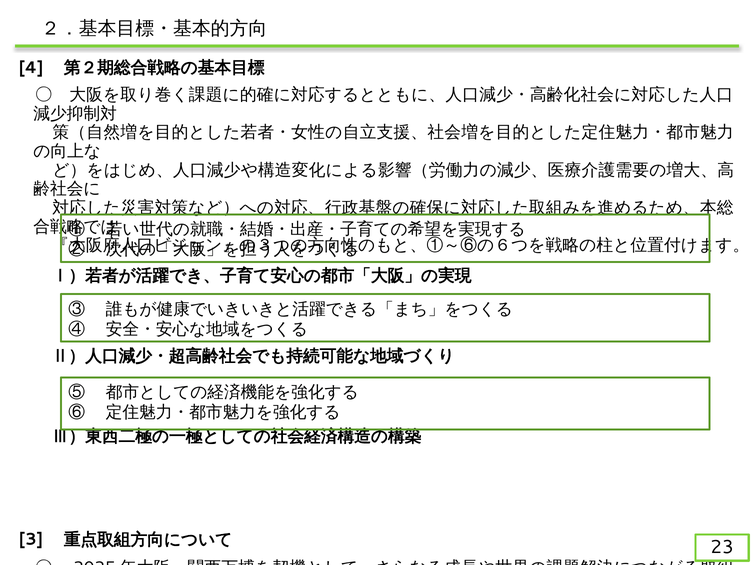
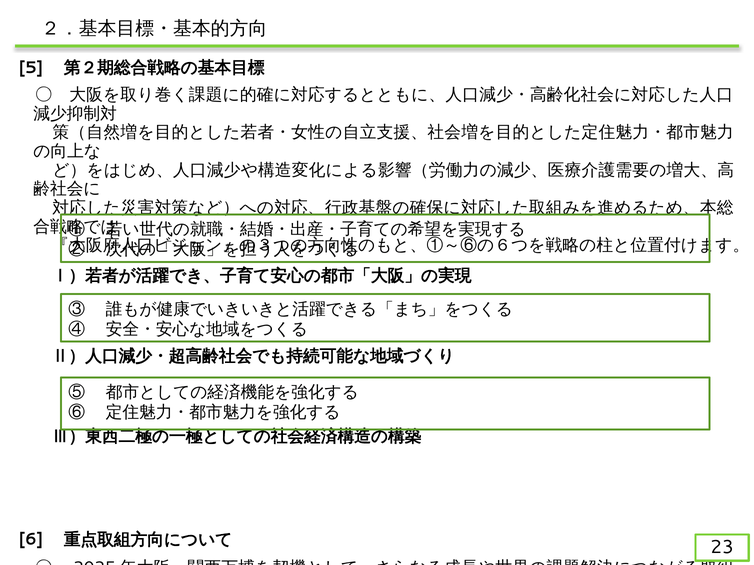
4: 4 -> 5
3: 3 -> 6
